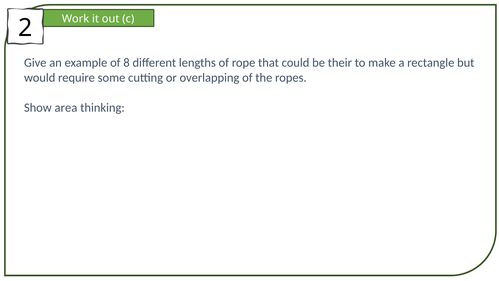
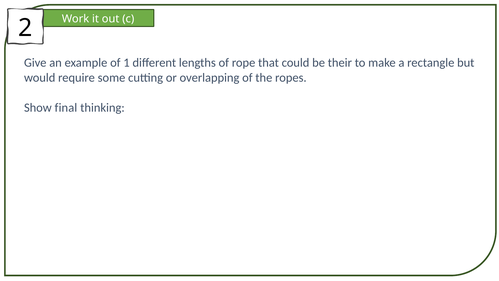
8: 8 -> 1
area: area -> final
